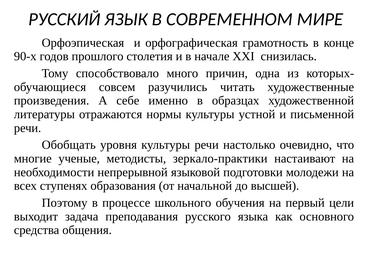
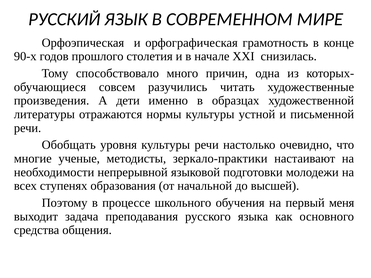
себе: себе -> дети
цели: цели -> меня
